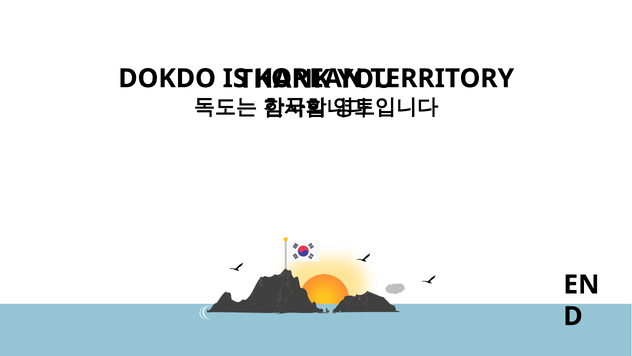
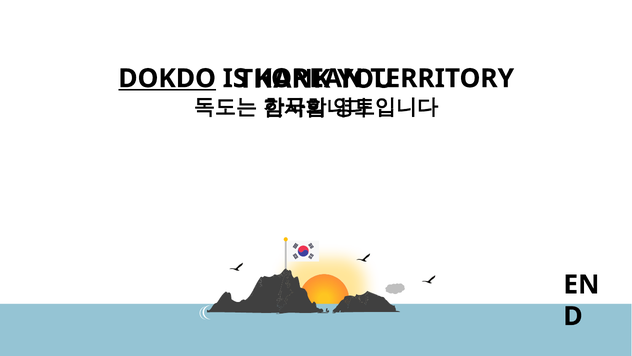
DOKDO underline: none -> present
